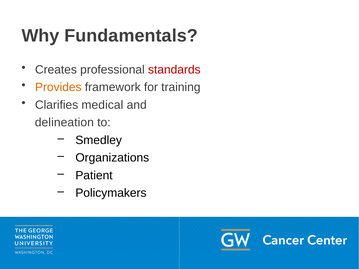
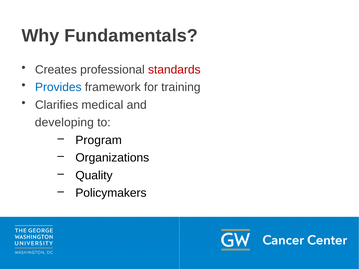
Provides colour: orange -> blue
delineation: delineation -> developing
Smedley: Smedley -> Program
Patient: Patient -> Quality
